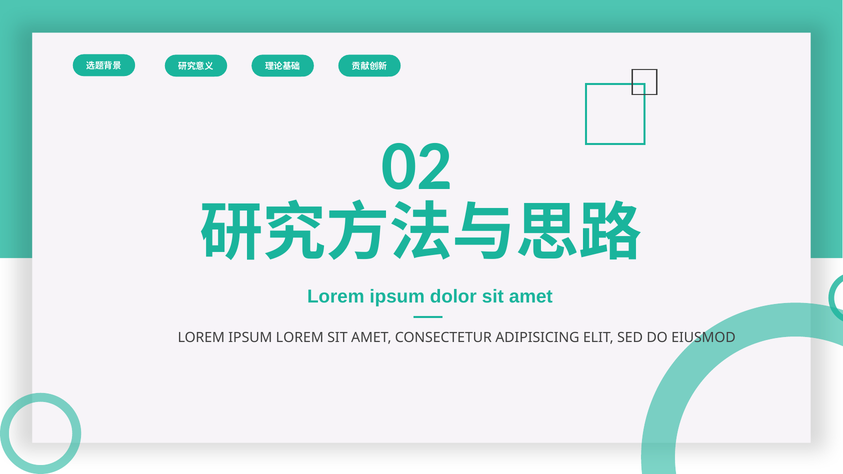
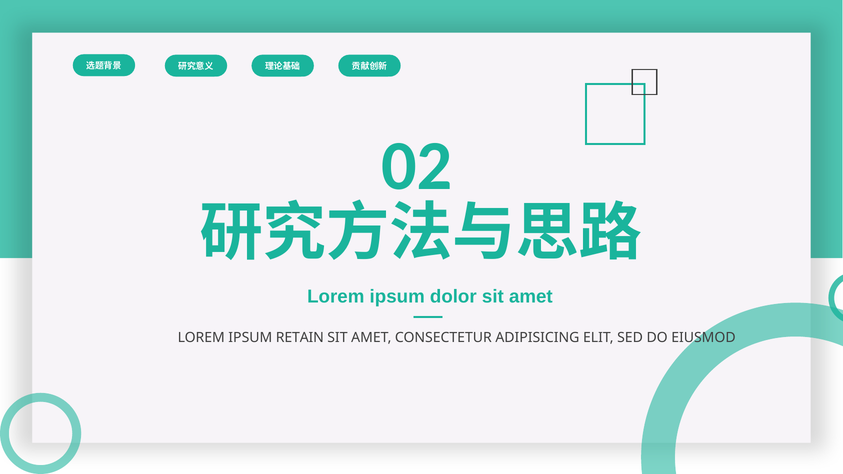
IPSUM LOREM: LOREM -> RETAIN
